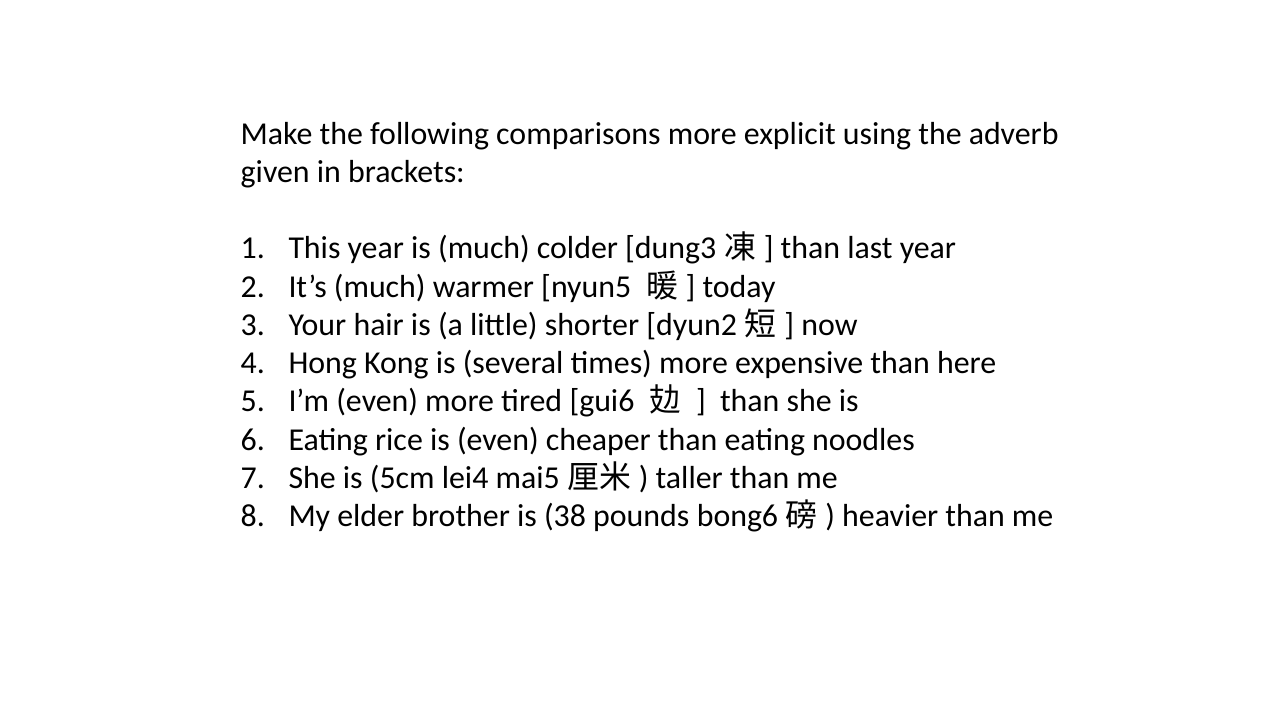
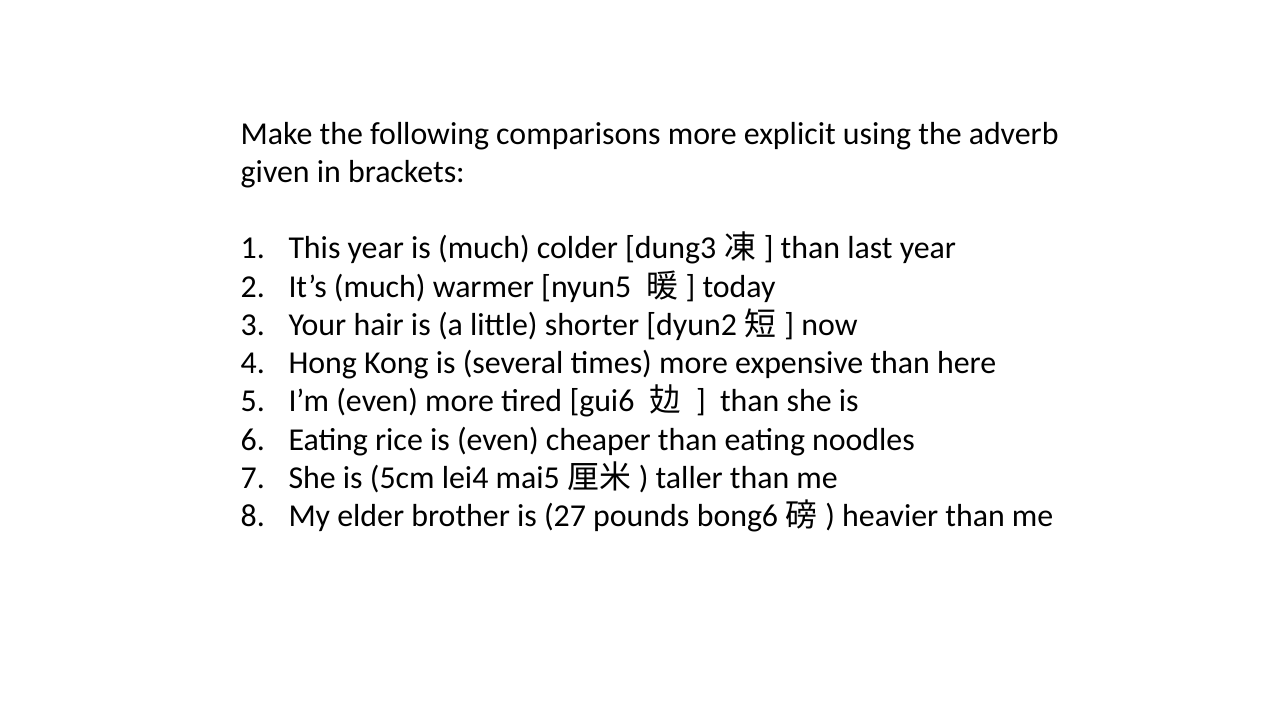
38: 38 -> 27
